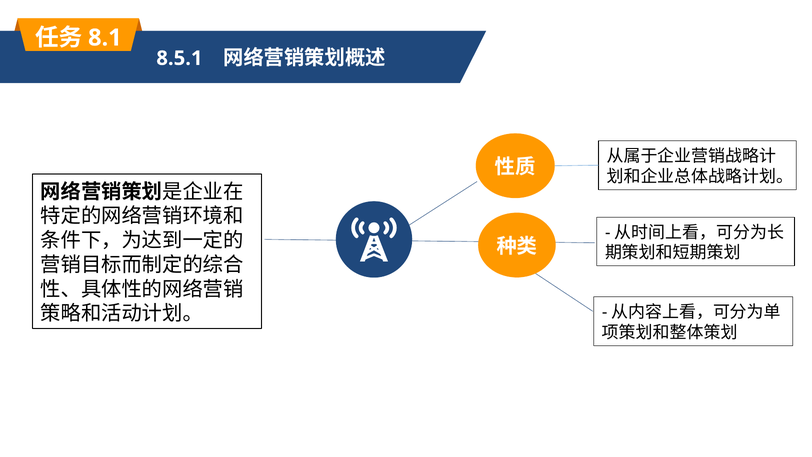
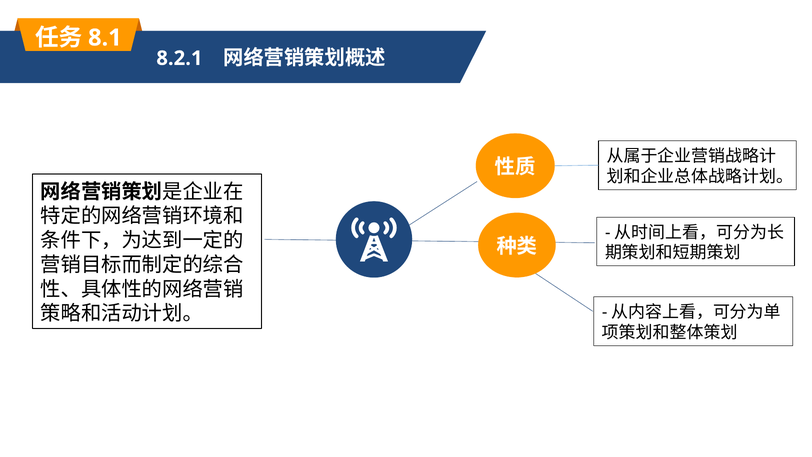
8.5.1: 8.5.1 -> 8.2.1
